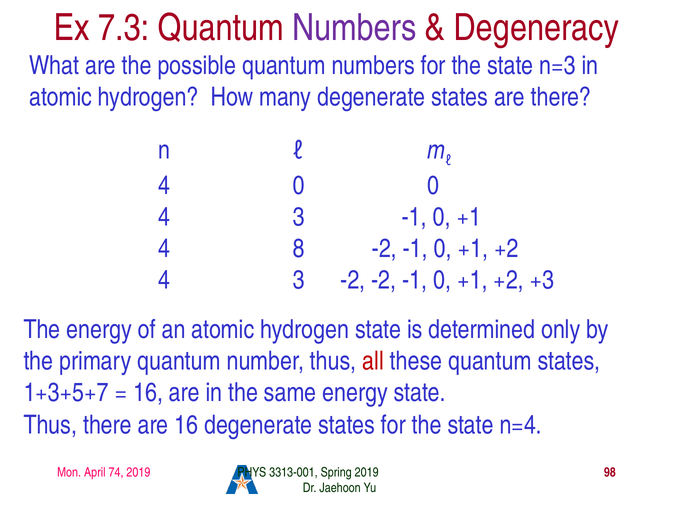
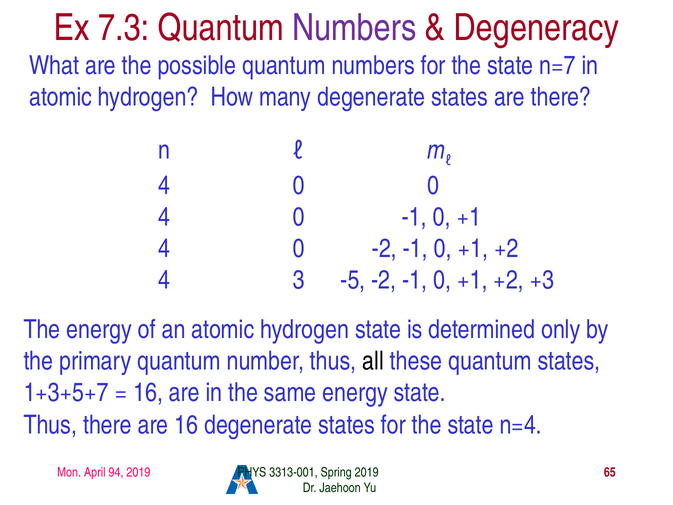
n=3: n=3 -> n=7
3 at (299, 217): 3 -> 0
8 at (299, 248): 8 -> 0
3 -2: -2 -> -5
all colour: red -> black
74: 74 -> 94
98: 98 -> 65
